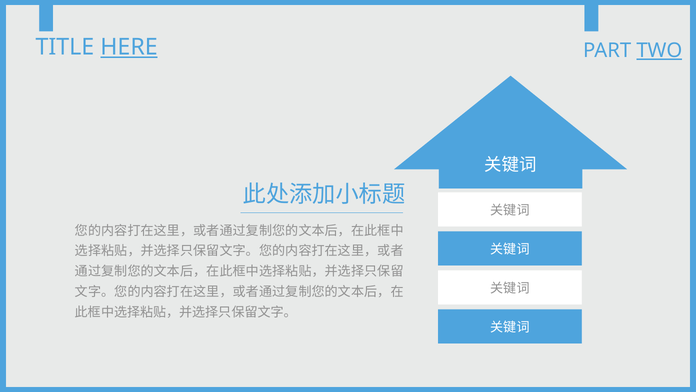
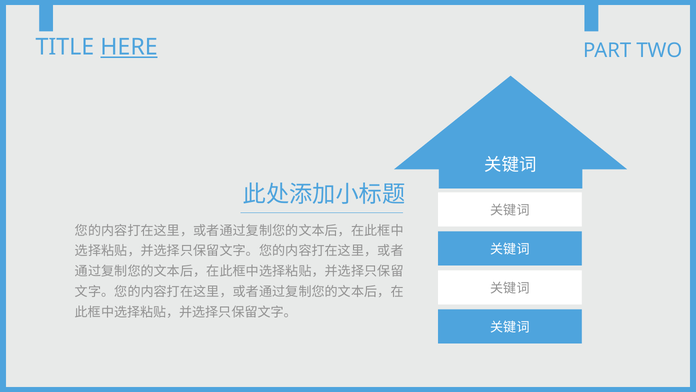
TWO underline: present -> none
